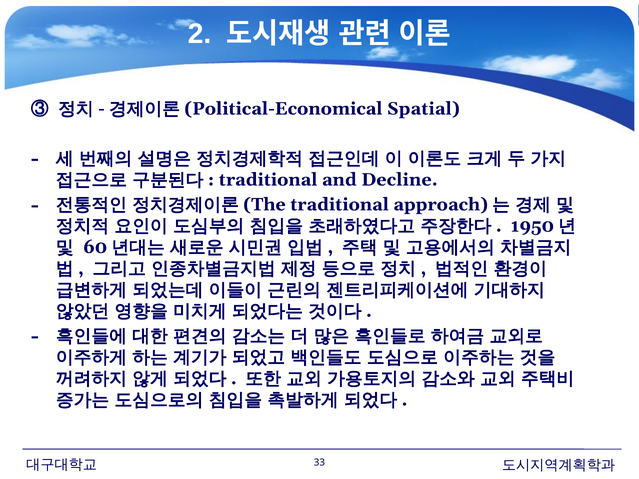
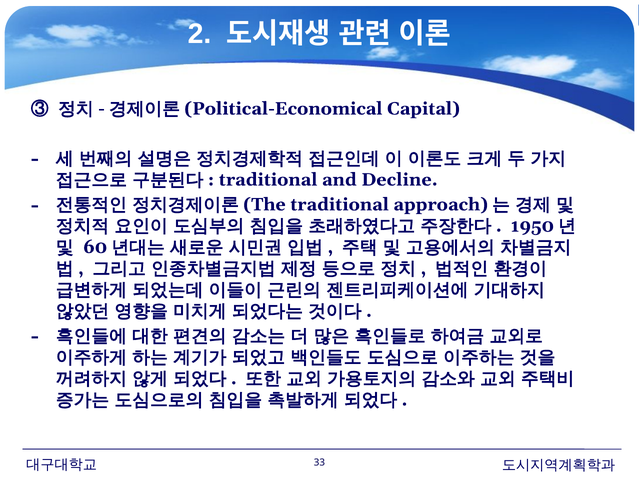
Spatial: Spatial -> Capital
